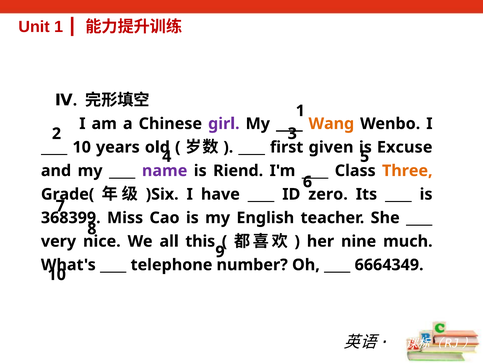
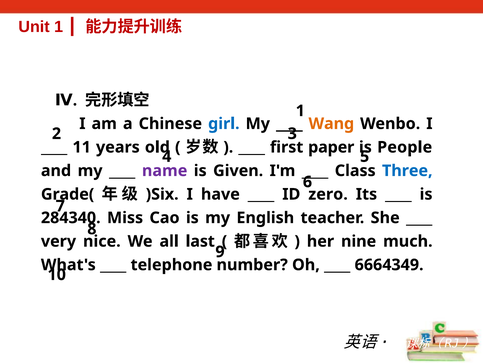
girl colour: purple -> blue
10 at (82, 147): 10 -> 11
given: given -> paper
Excuse: Excuse -> People
Riend: Riend -> Given
Three colour: orange -> blue
368399: 368399 -> 284340
this: this -> last
